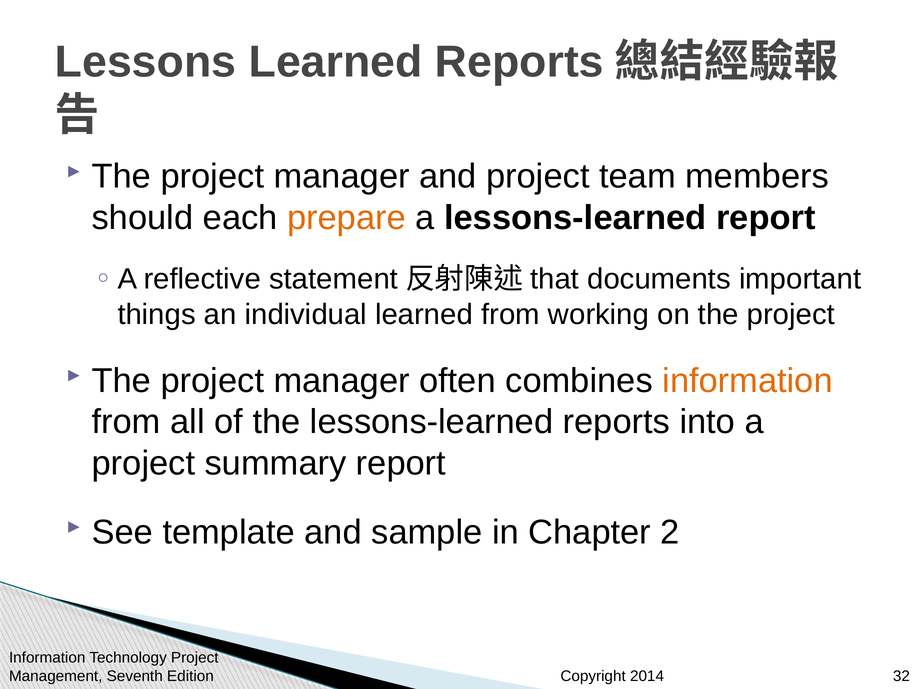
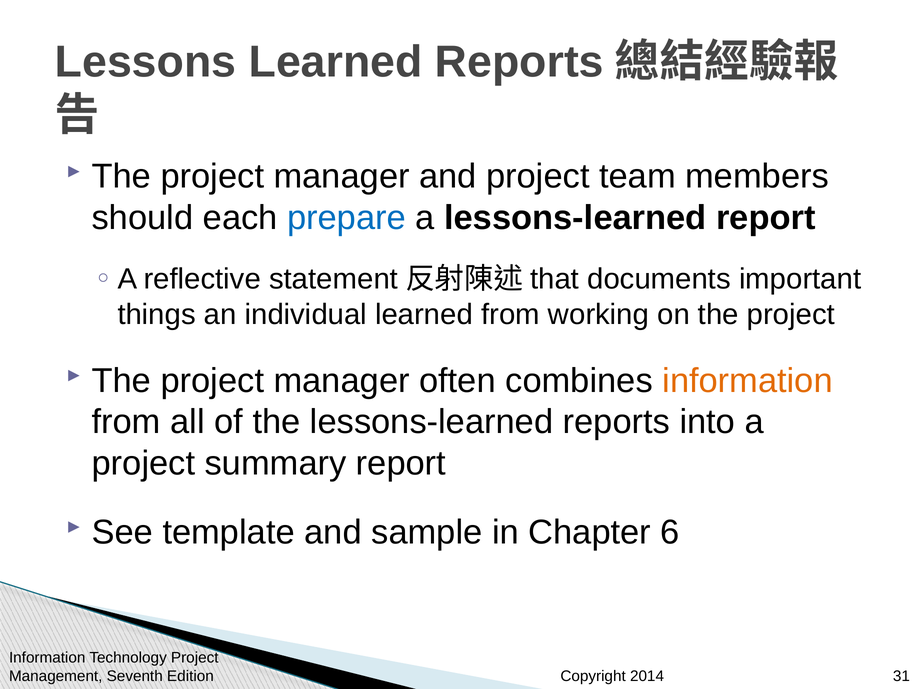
prepare colour: orange -> blue
2: 2 -> 6
32: 32 -> 31
